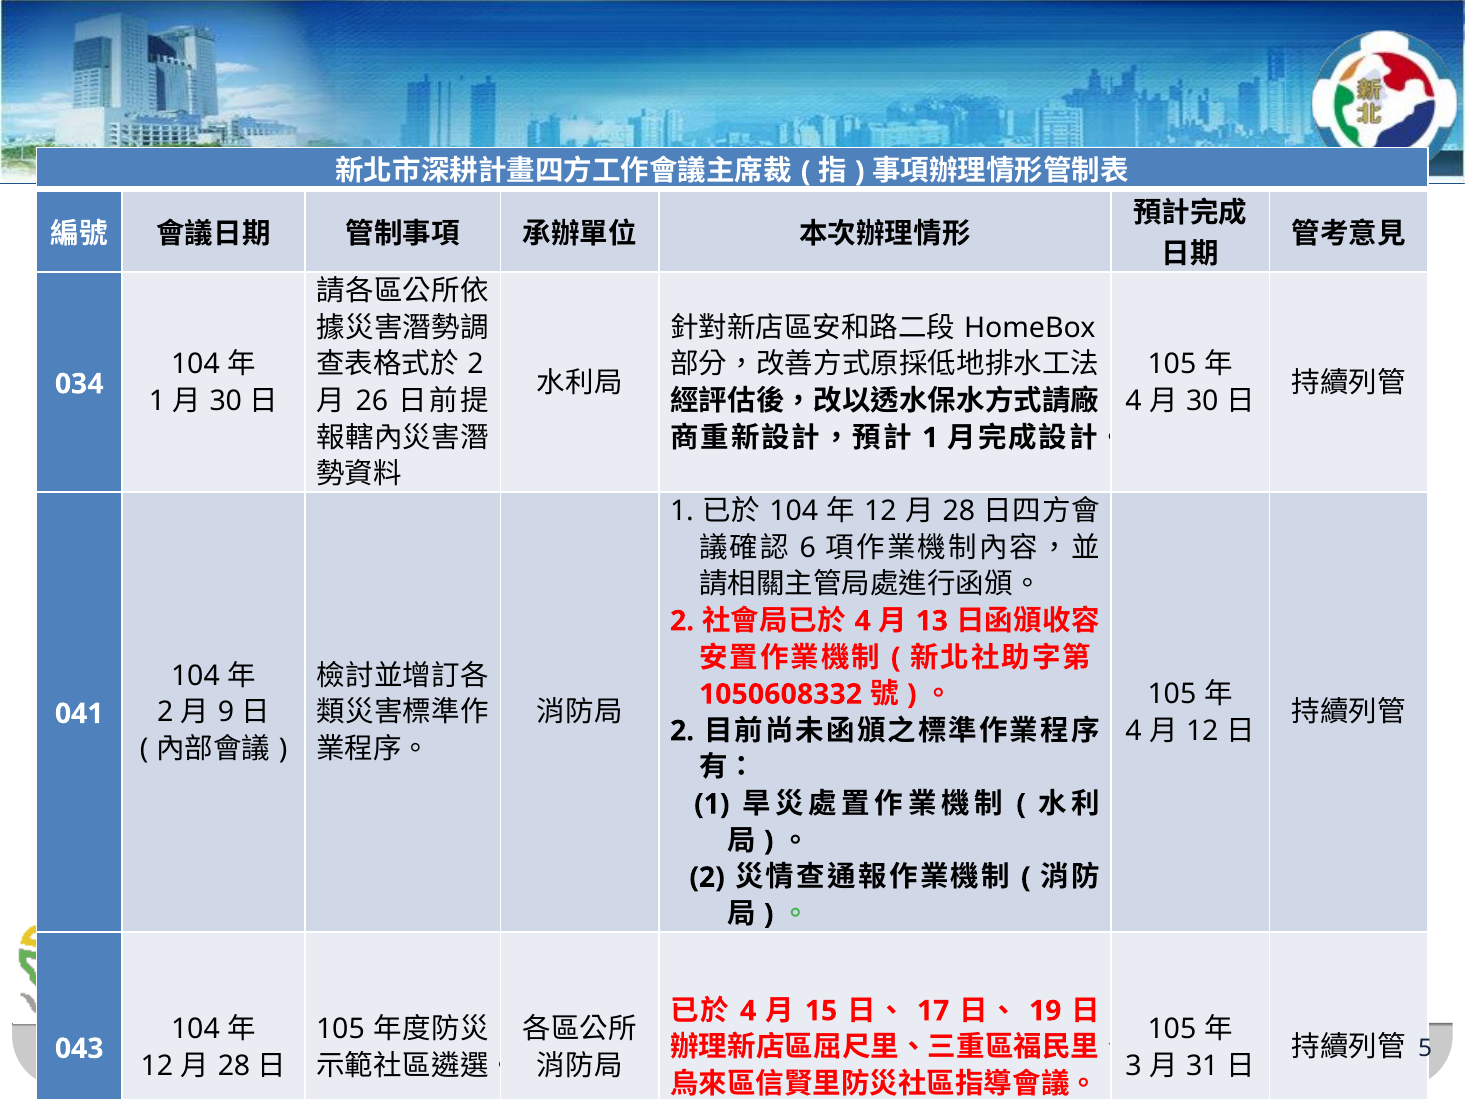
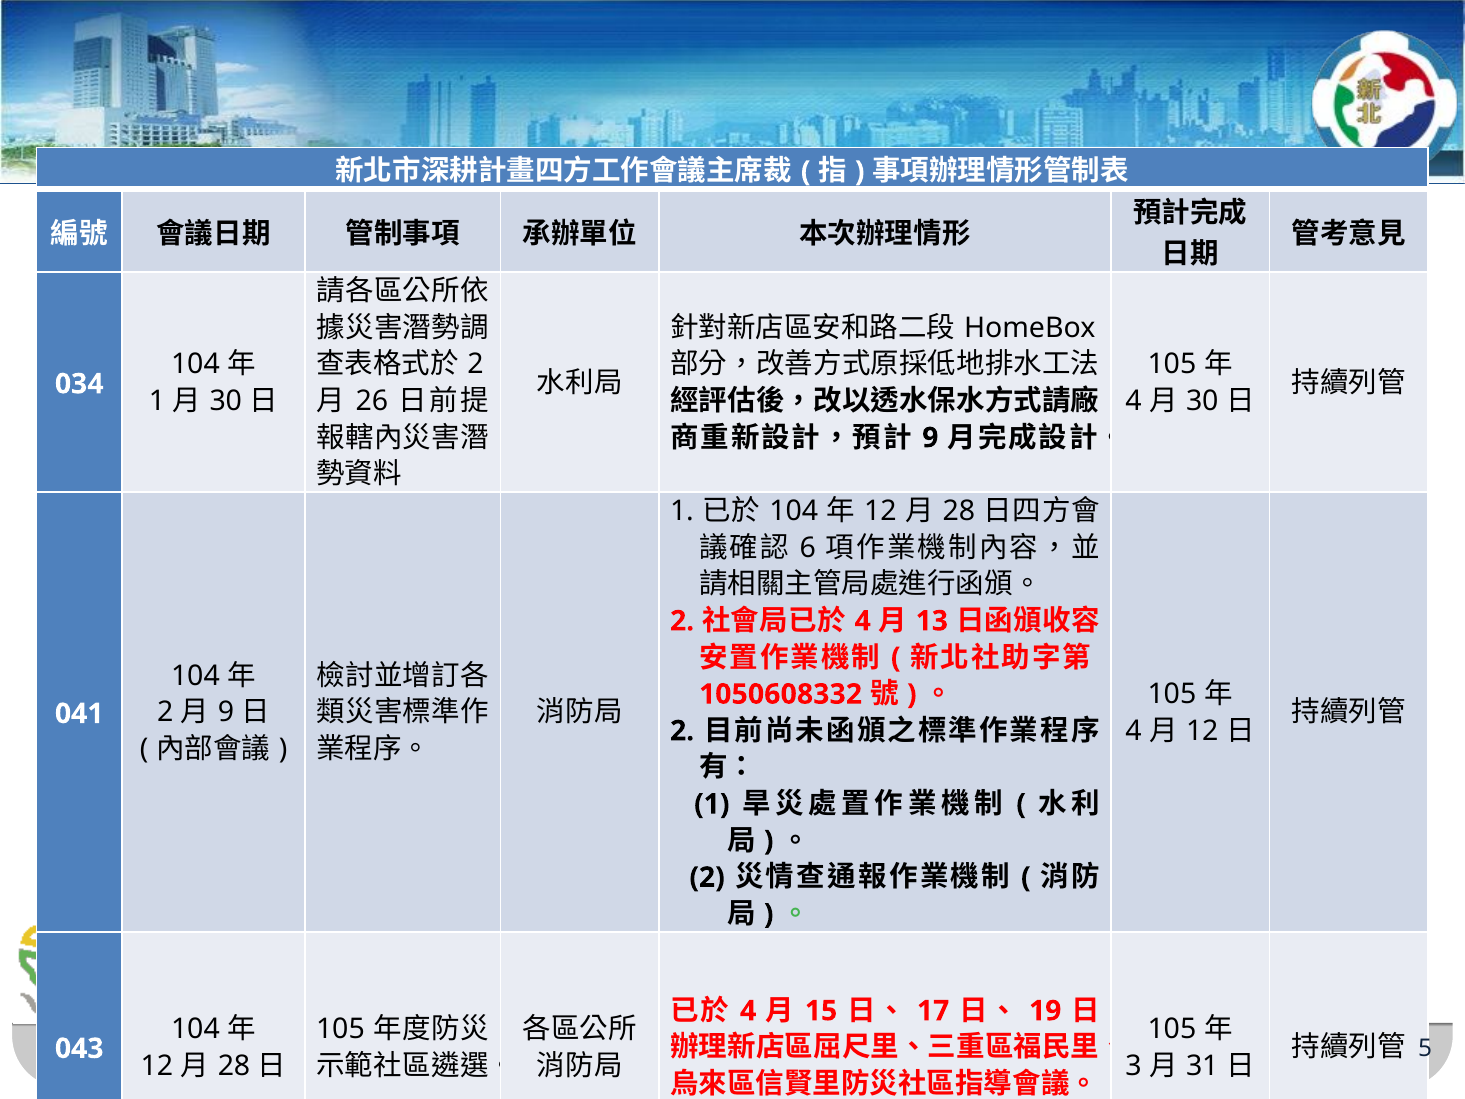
1 at (930, 438): 1 -> 9
